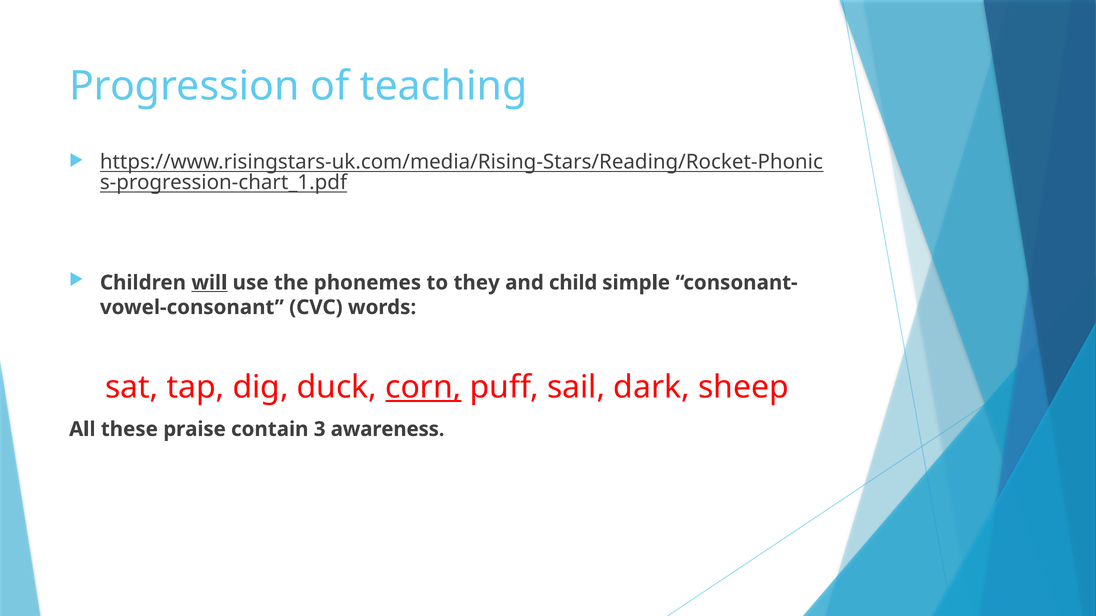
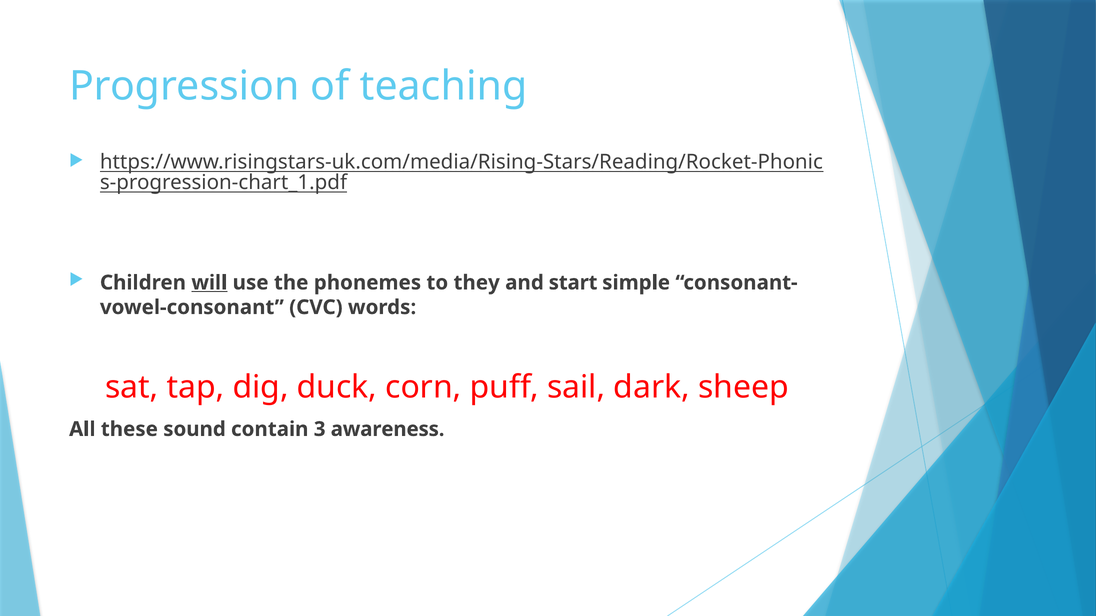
child: child -> start
corn underline: present -> none
praise: praise -> sound
